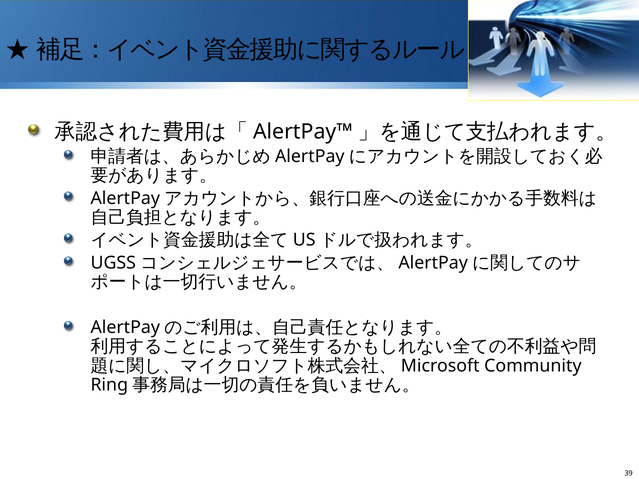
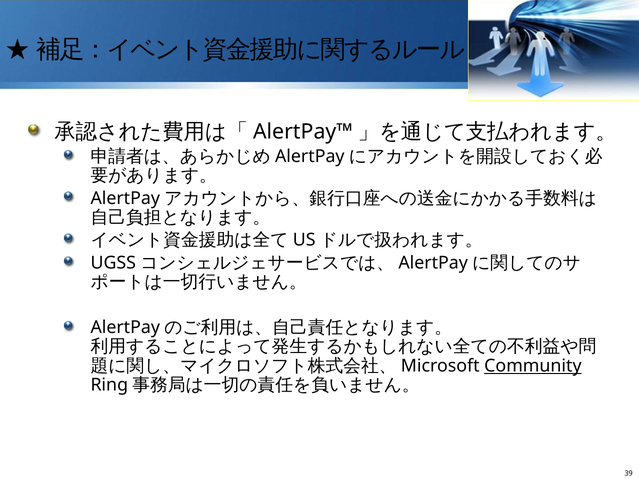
Community underline: none -> present
